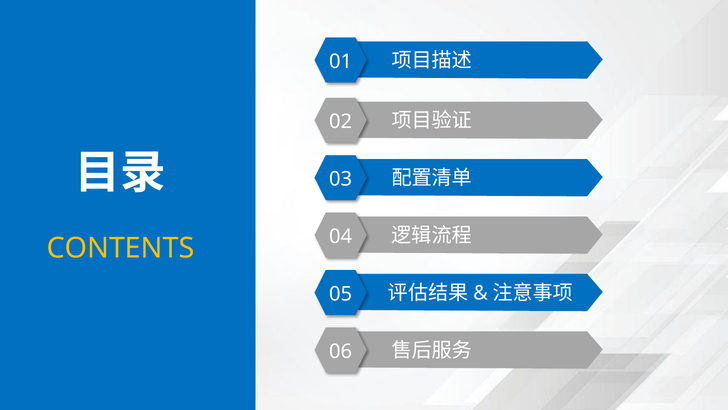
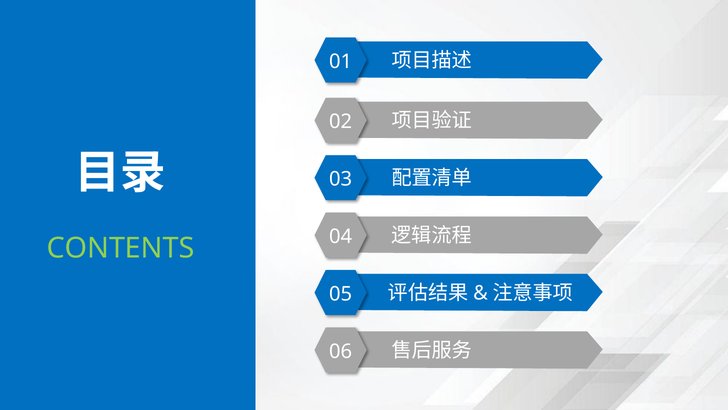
CONTENTS colour: yellow -> light green
